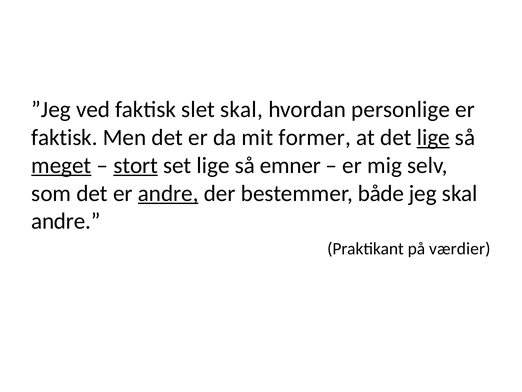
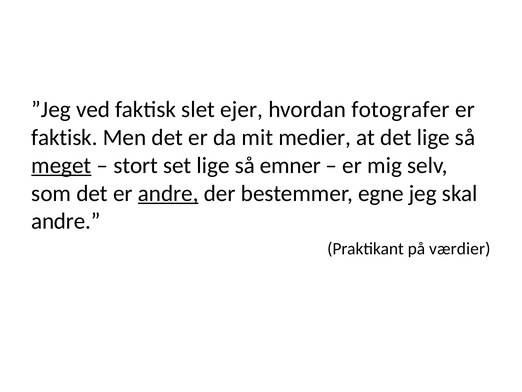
slet skal: skal -> ejer
personlige: personlige -> fotografer
former: former -> medier
lige at (433, 137) underline: present -> none
stort underline: present -> none
både: både -> egne
